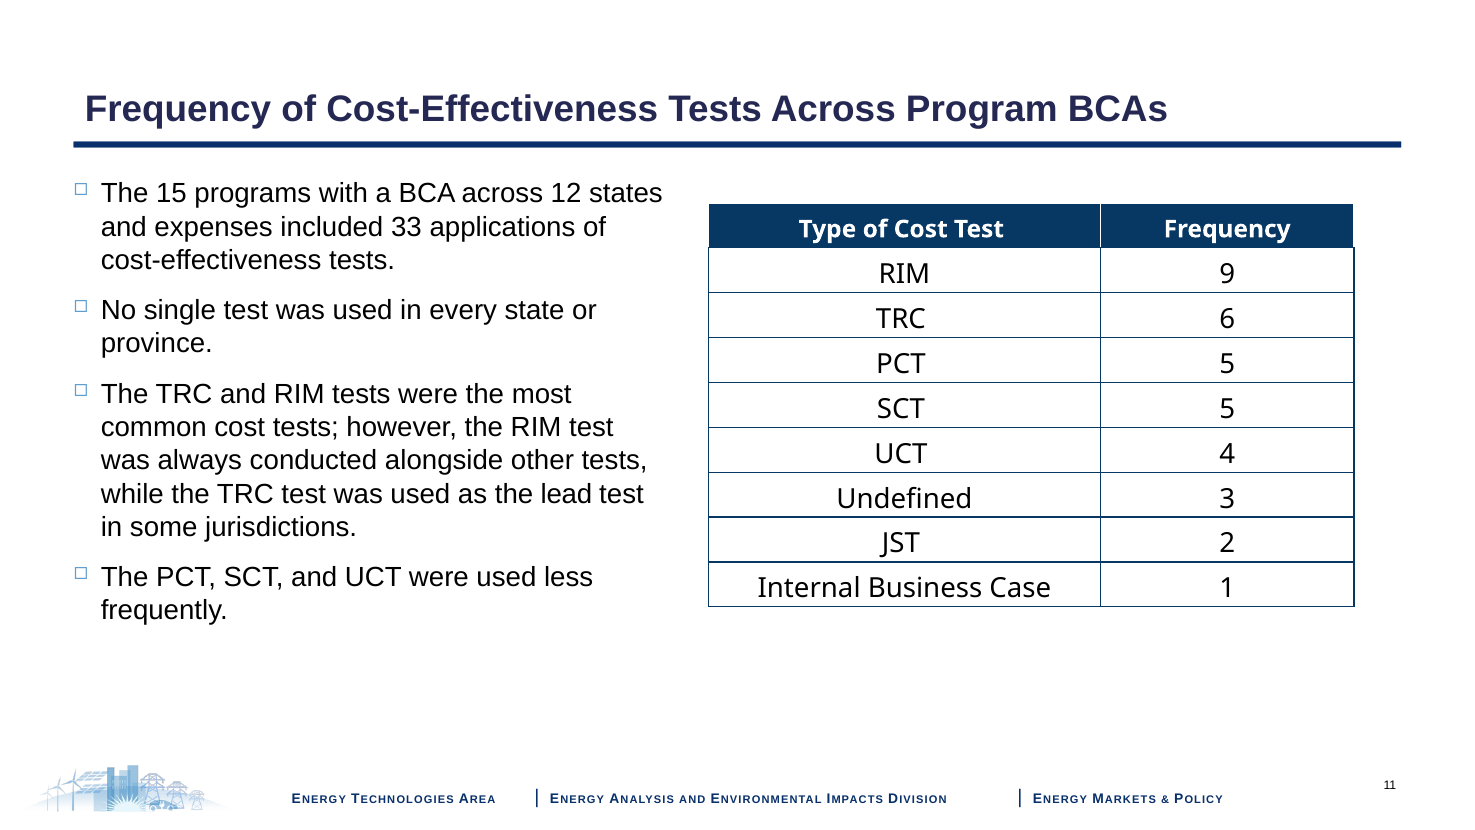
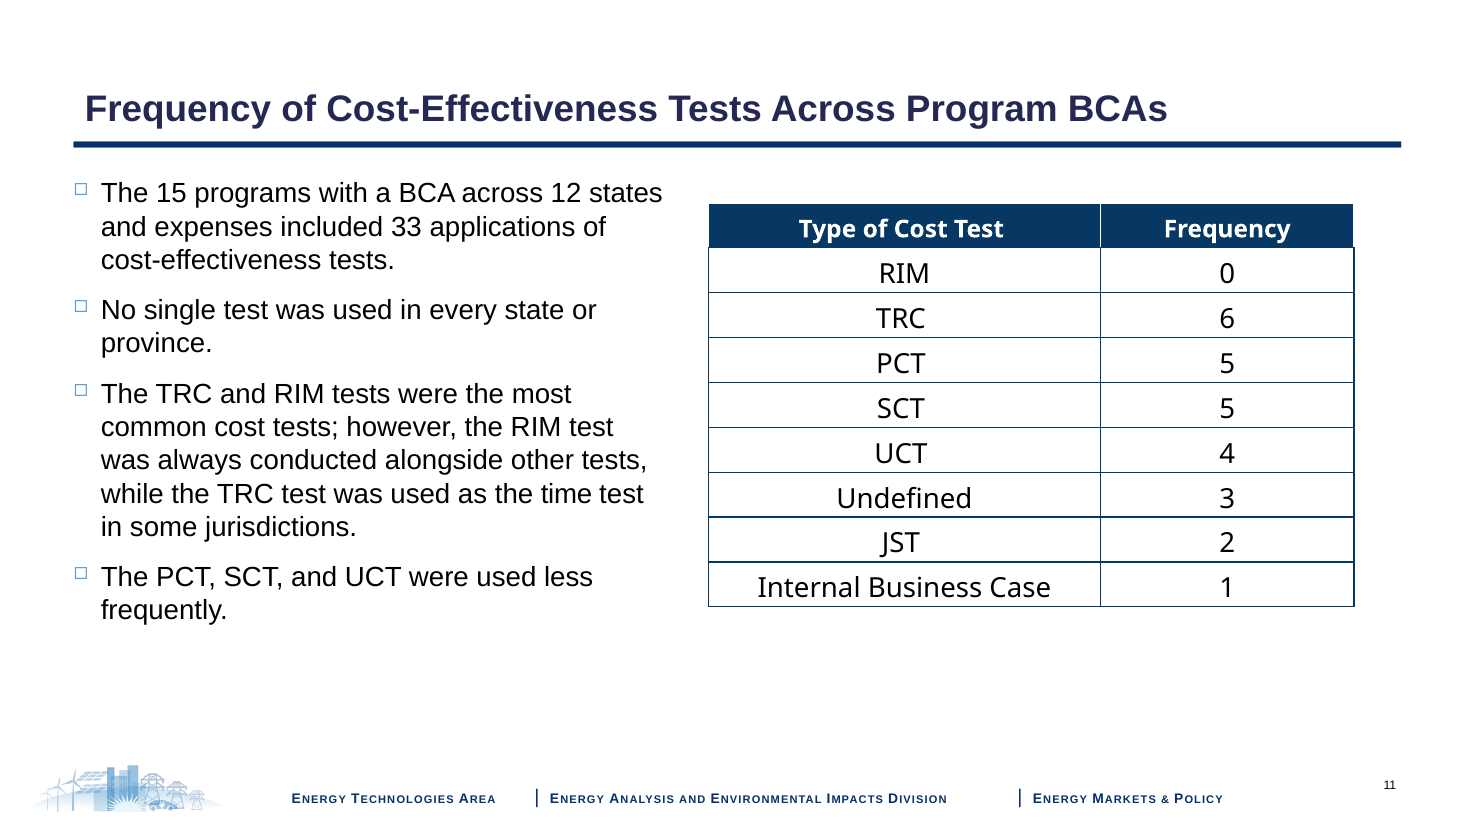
9: 9 -> 0
lead: lead -> time
